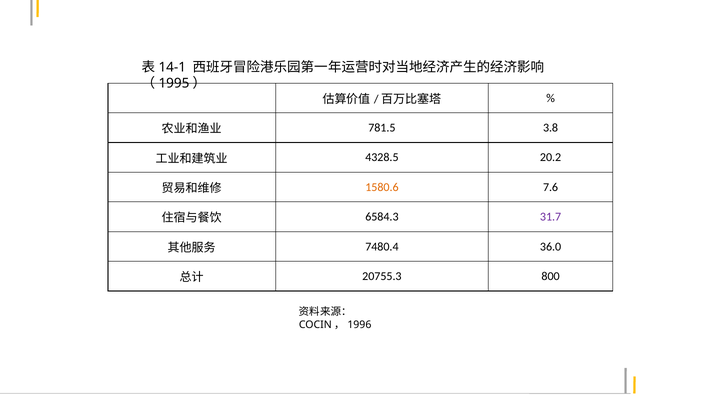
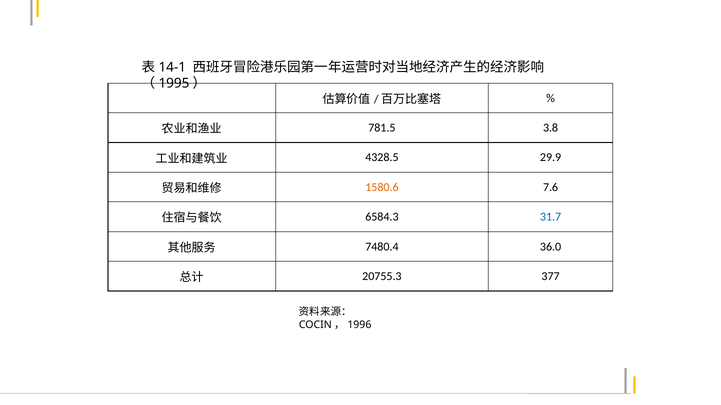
20.2: 20.2 -> 29.9
31.7 colour: purple -> blue
800: 800 -> 377
